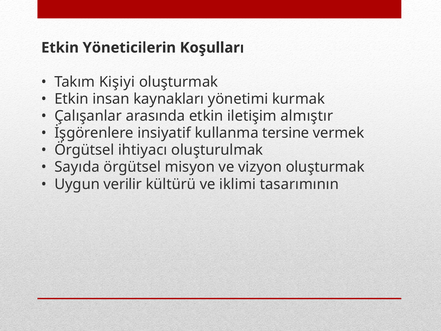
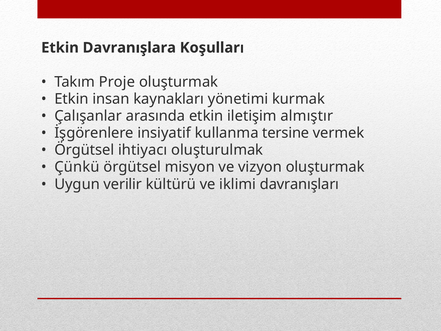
Yöneticilerin: Yöneticilerin -> Davranışlara
Kişiyi: Kişiyi -> Proje
Sayıda: Sayıda -> Çünkü
tasarımının: tasarımının -> davranışları
